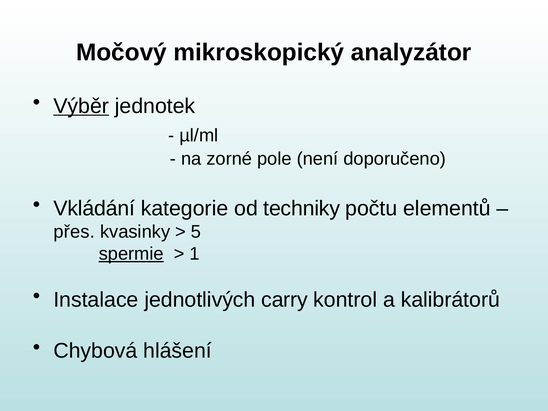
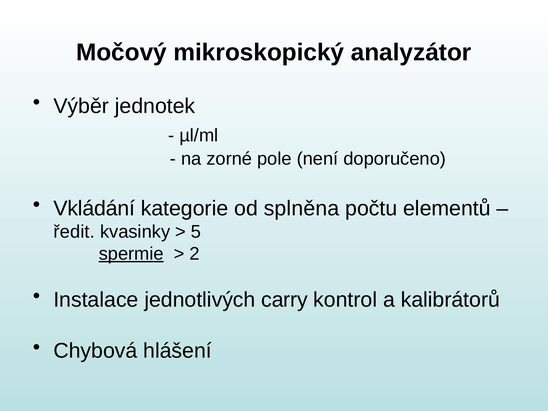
Výběr underline: present -> none
techniky: techniky -> splněna
přes: přes -> ředit
1: 1 -> 2
